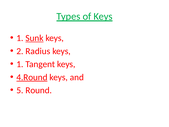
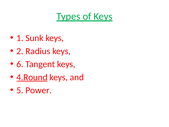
Sunk underline: present -> none
1 at (20, 64): 1 -> 6
Round: Round -> Power
